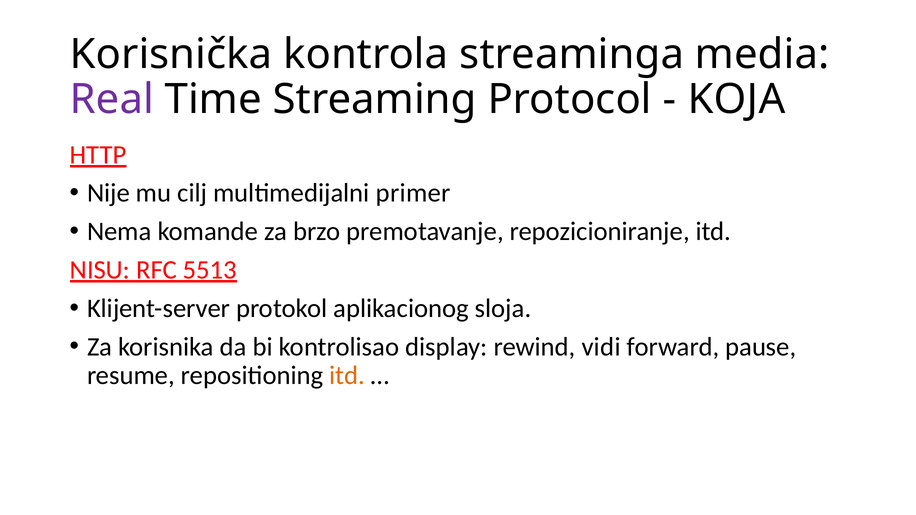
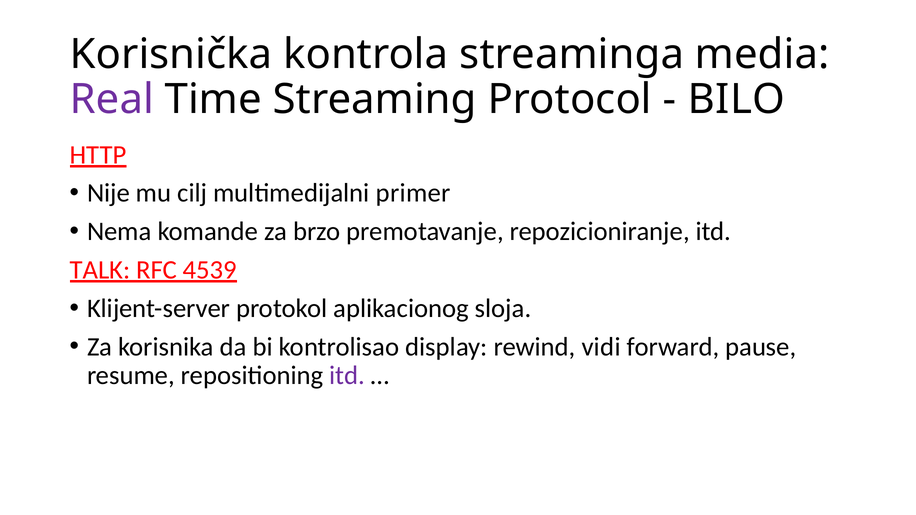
KOJA: KOJA -> BILO
NISU: NISU -> TALK
5513: 5513 -> 4539
itd at (347, 376) colour: orange -> purple
